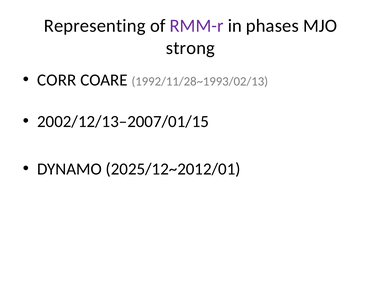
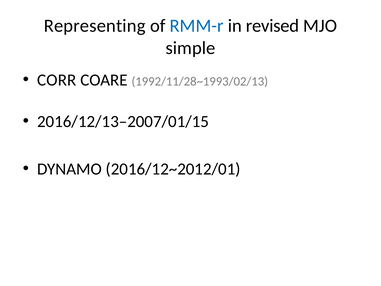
RMM-r colour: purple -> blue
phases: phases -> revised
strong: strong -> simple
2002/12/13–2007/01/15: 2002/12/13–2007/01/15 -> 2016/12/13–2007/01/15
2025/12~2012/01: 2025/12~2012/01 -> 2016/12~2012/01
